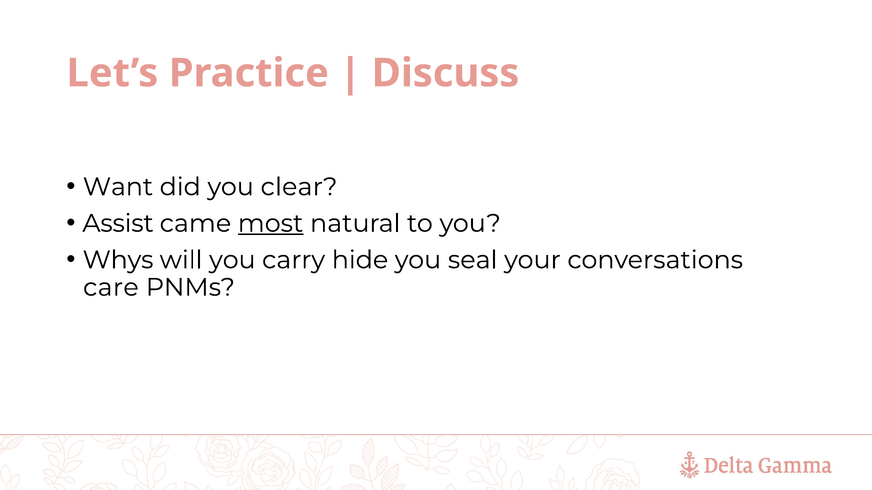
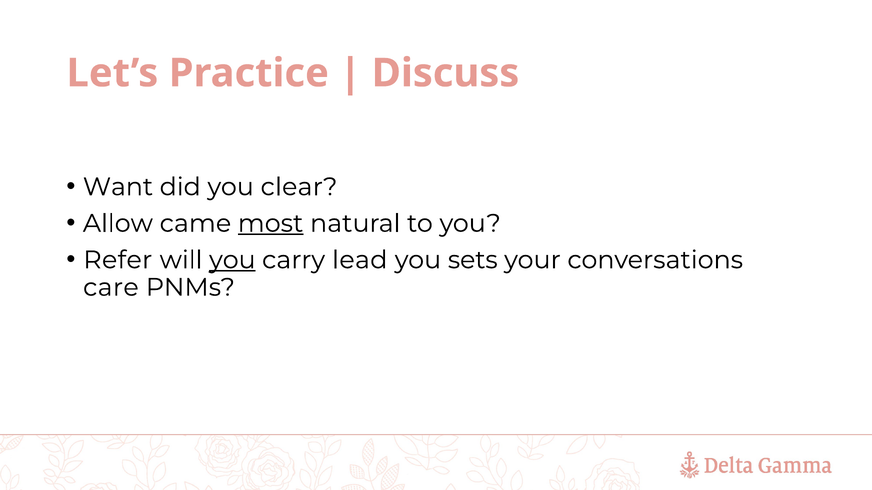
Assist: Assist -> Allow
Whys: Whys -> Refer
you at (232, 260) underline: none -> present
hide: hide -> lead
seal: seal -> sets
